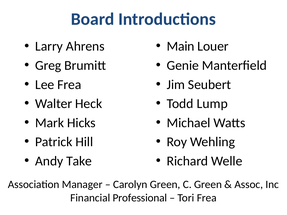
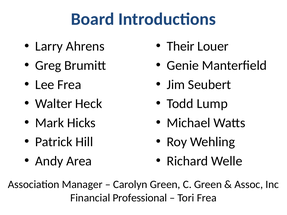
Main: Main -> Their
Take: Take -> Area
